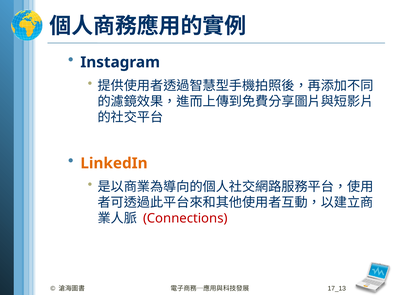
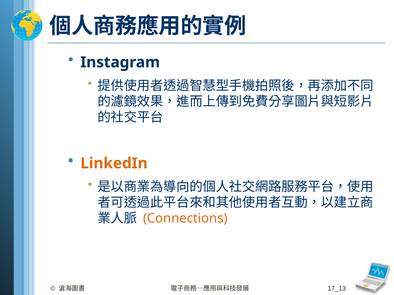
Connections colour: red -> orange
